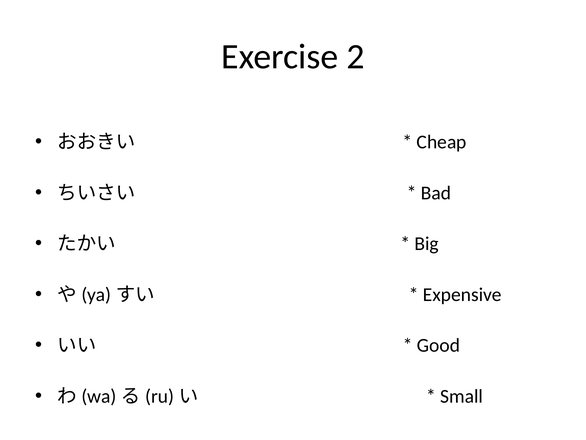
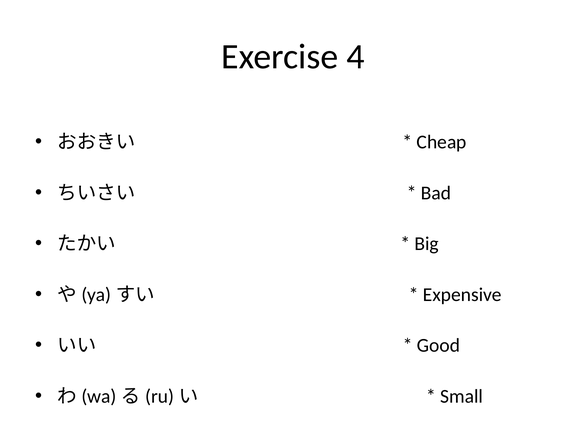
2: 2 -> 4
